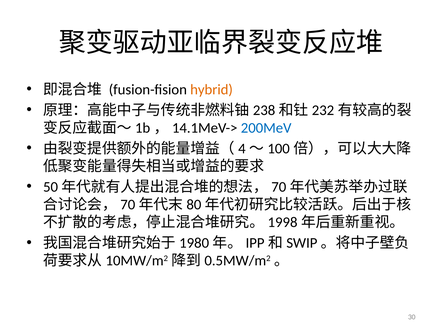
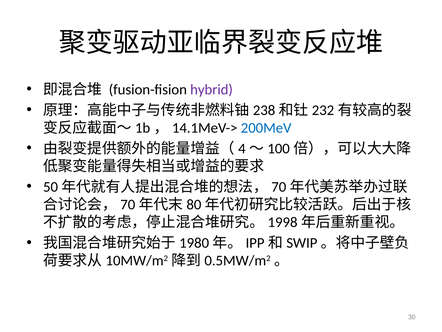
hybrid colour: orange -> purple
